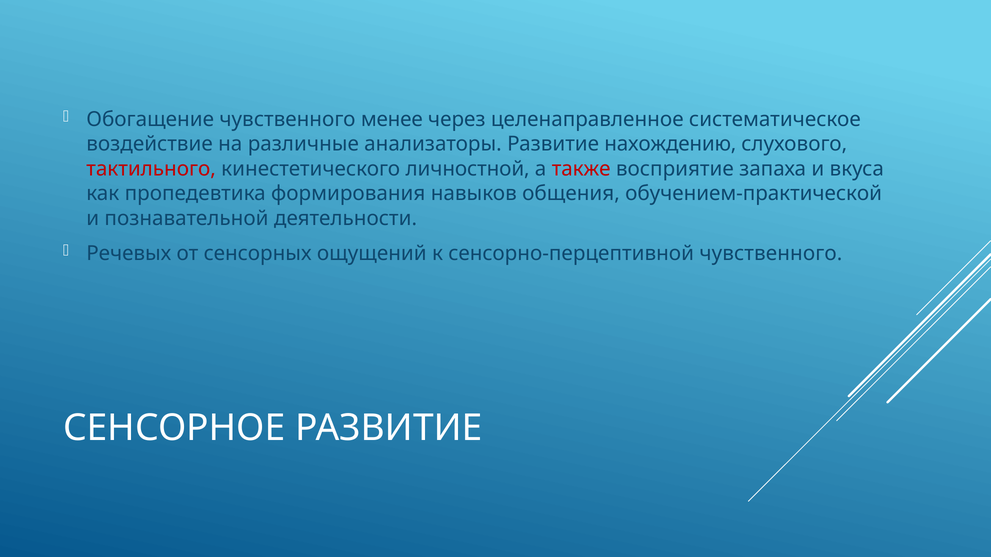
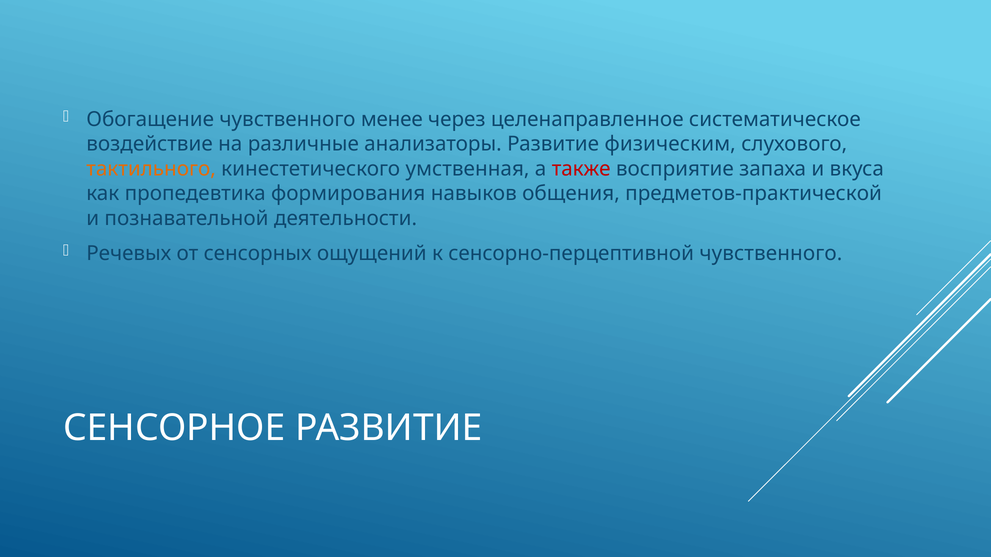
нахождению: нахождению -> физическим
тактильного colour: red -> orange
личностной: личностной -> умственная
обучением-практической: обучением-практической -> предметов-практической
